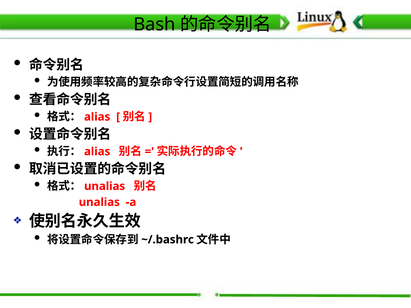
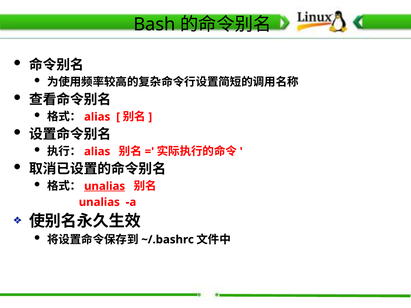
unalias at (105, 186) underline: none -> present
